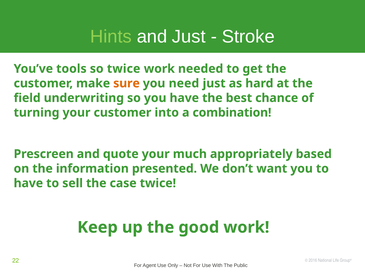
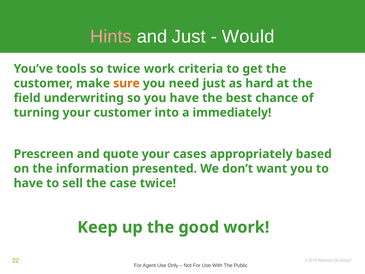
Hints colour: light green -> pink
Stroke: Stroke -> Would
needed: needed -> criteria
combination: combination -> immediately
much: much -> cases
